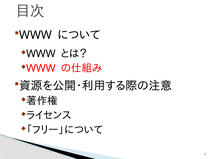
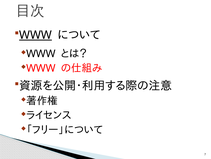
WWW underline: none -> present
